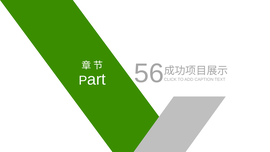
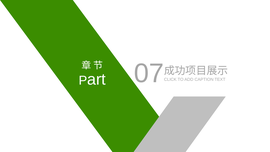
56: 56 -> 07
